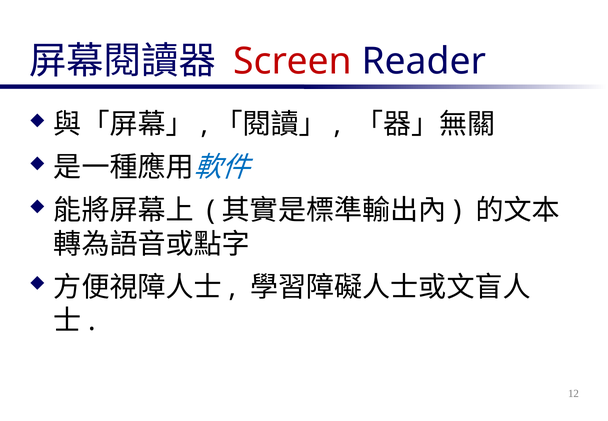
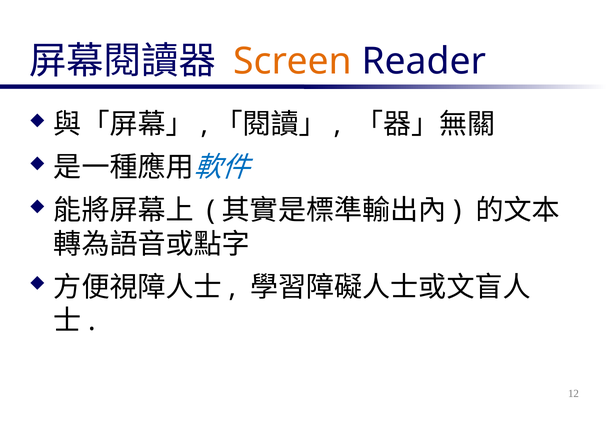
Screen colour: red -> orange
